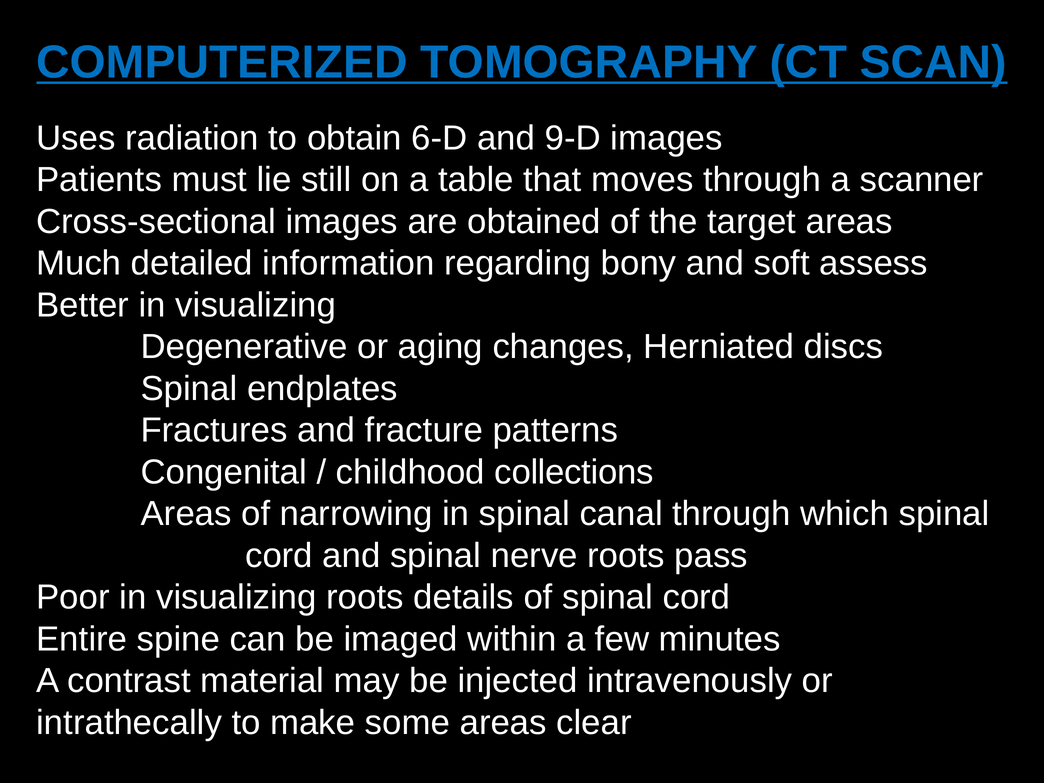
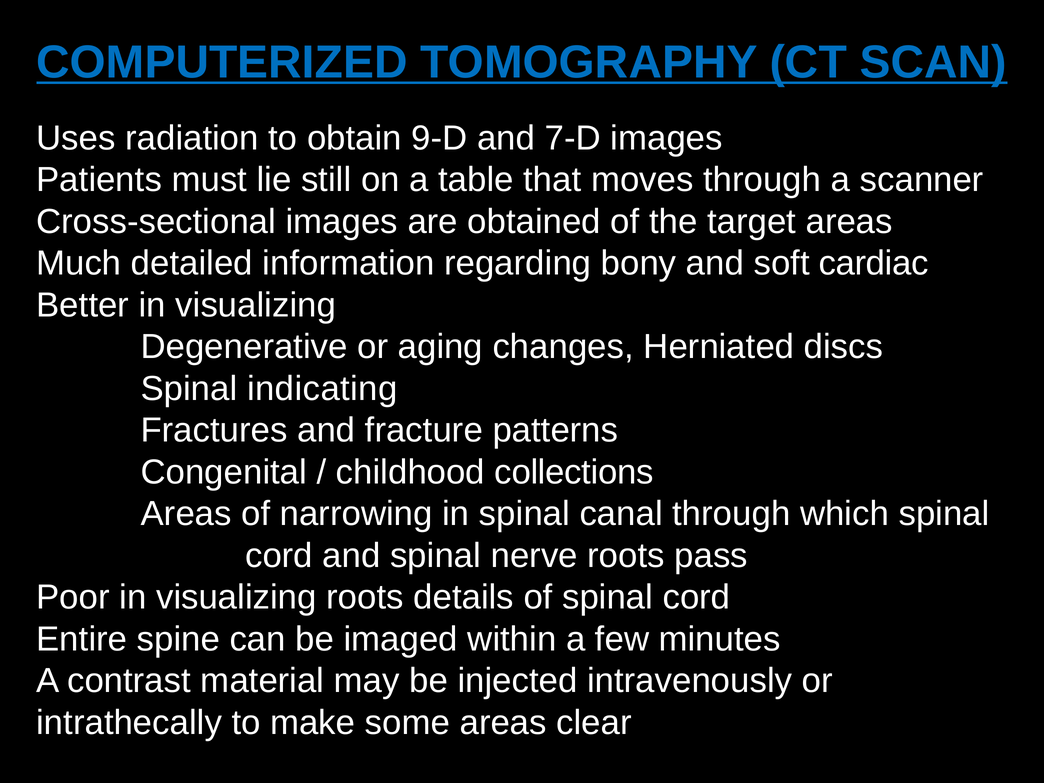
6-D: 6-D -> 9-D
9-D: 9-D -> 7-D
assess: assess -> cardiac
endplates: endplates -> indicating
